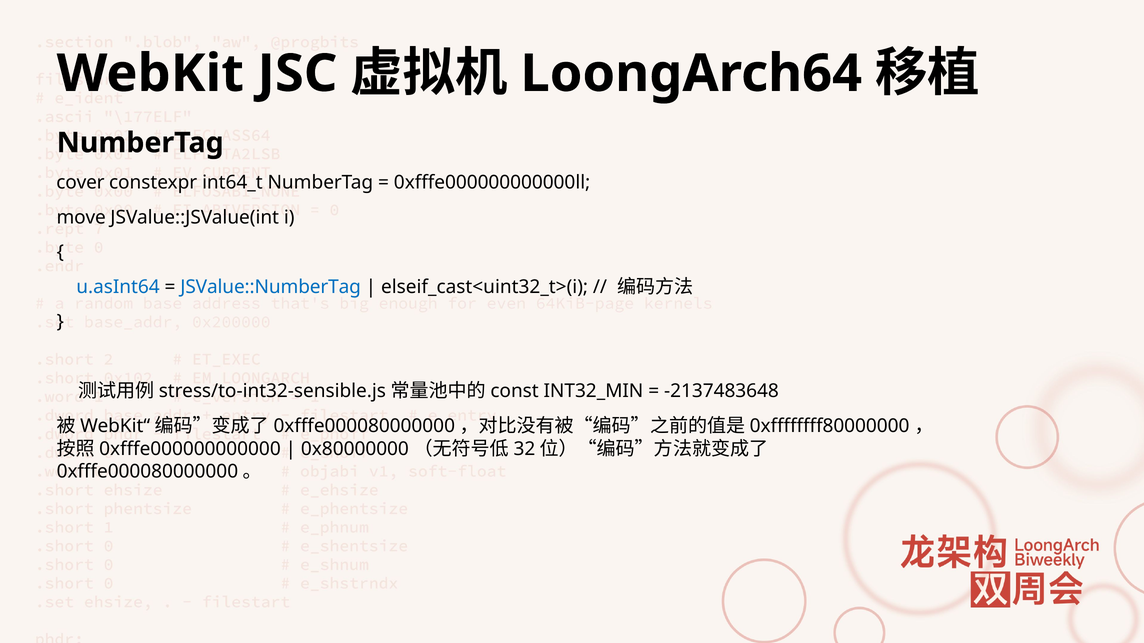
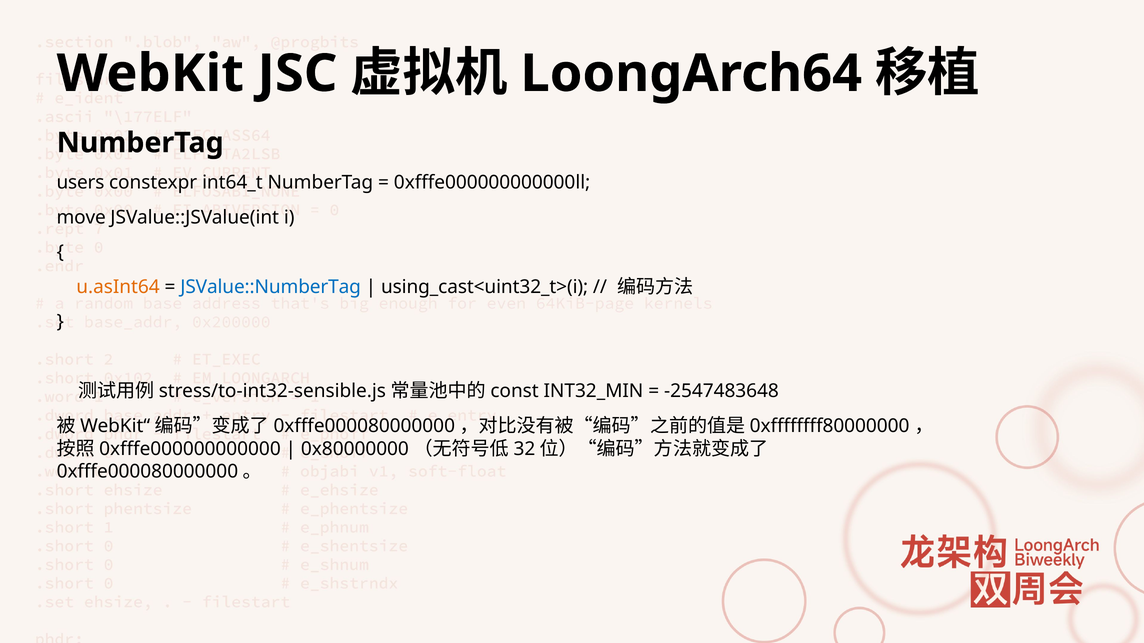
cover: cover -> users
u.asInt64 colour: blue -> orange
elseif_cast<uint32_t>(i: elseif_cast<uint32_t>(i -> using_cast<uint32_t>(i
-2137483648: -2137483648 -> -2547483648
